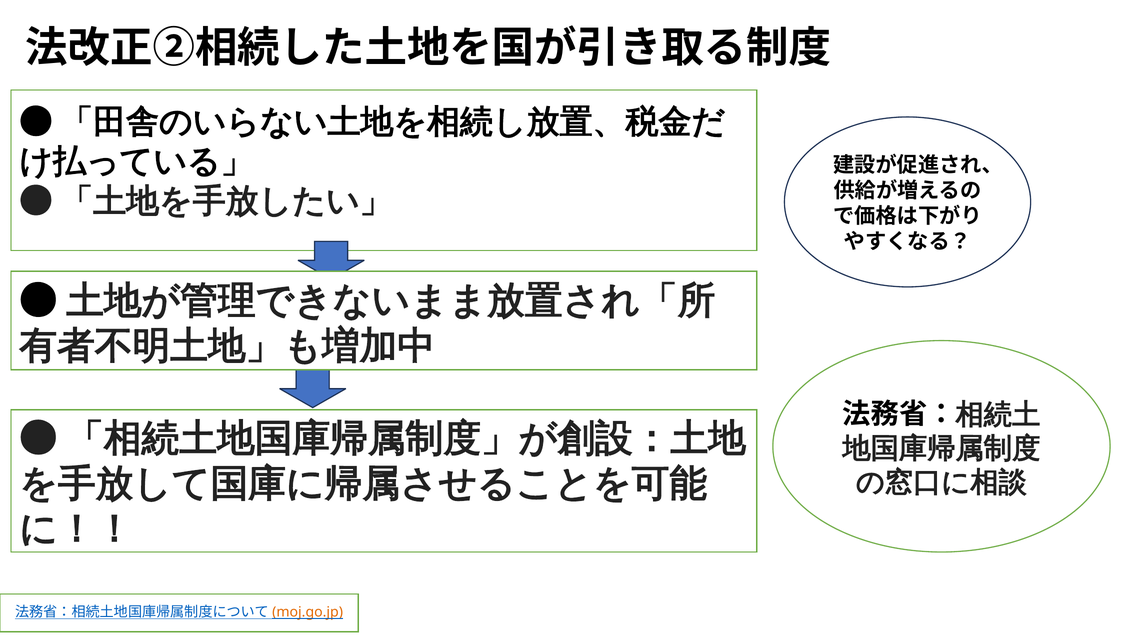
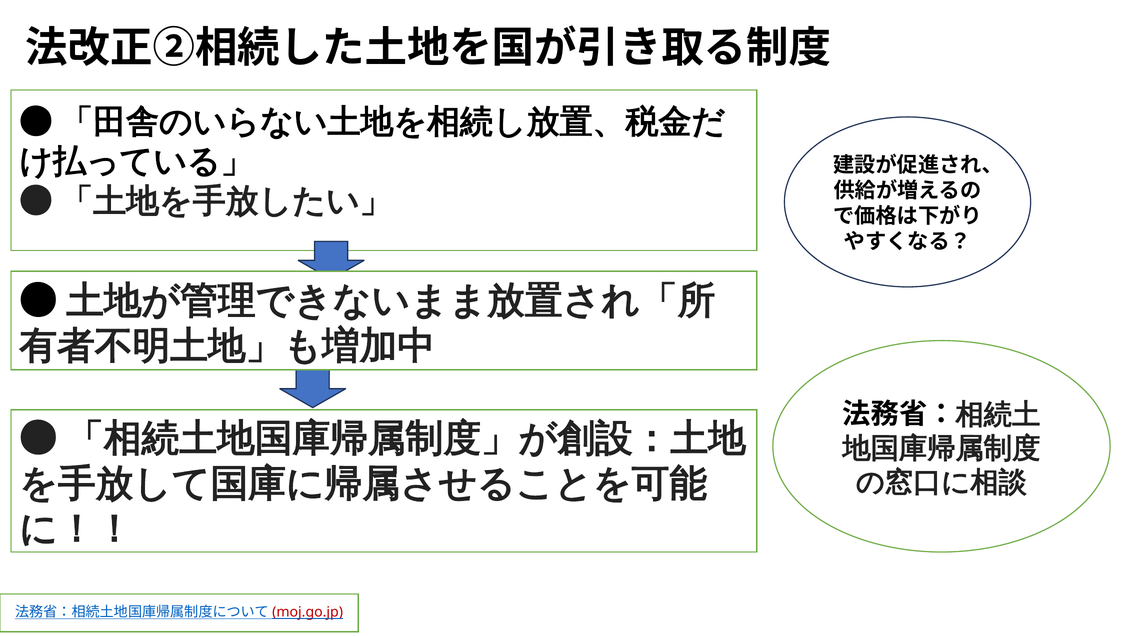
moj.go.jp colour: orange -> red
